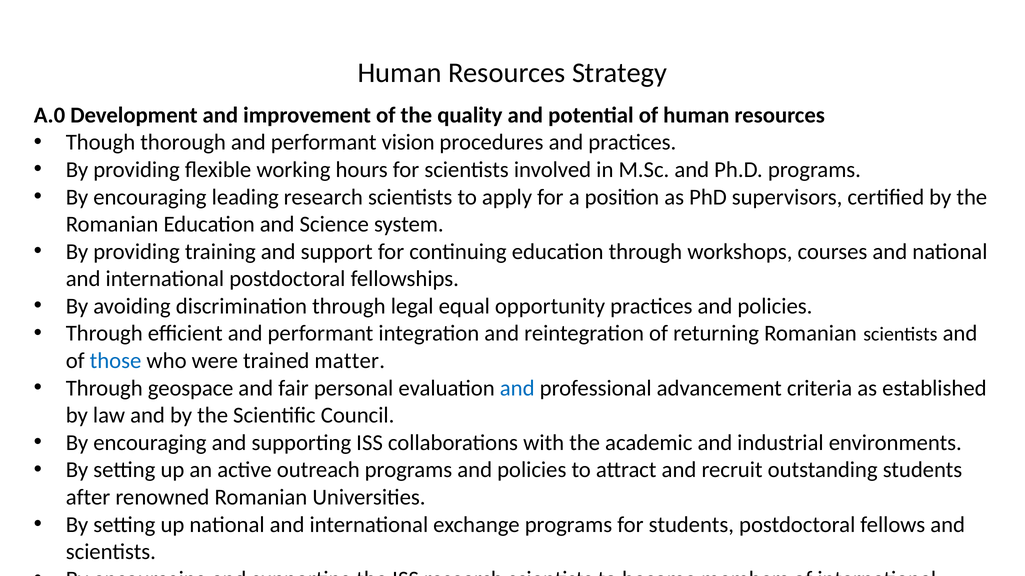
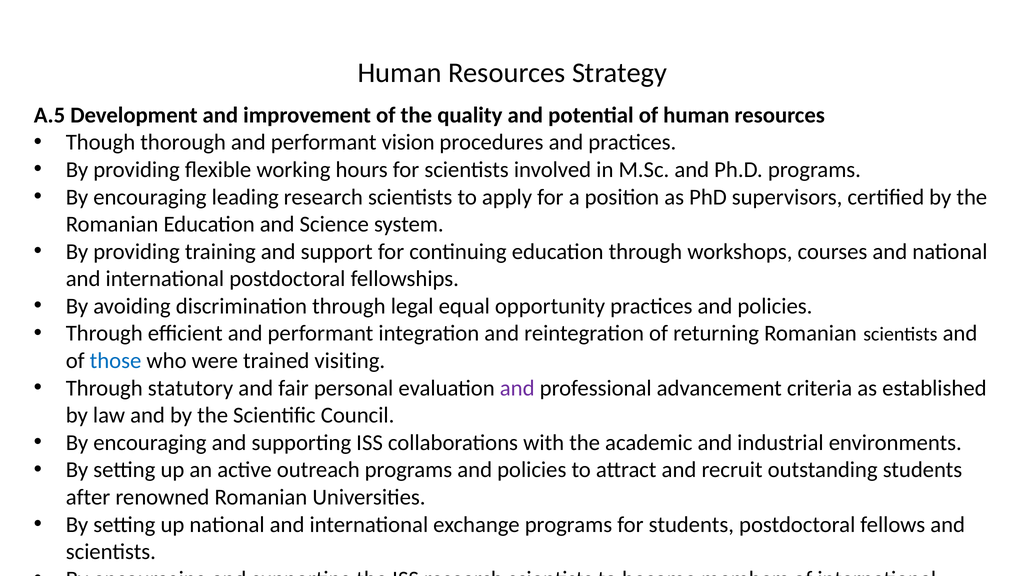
A.0: A.0 -> A.5
matter: matter -> visiting
geospace: geospace -> statutory
and at (517, 388) colour: blue -> purple
